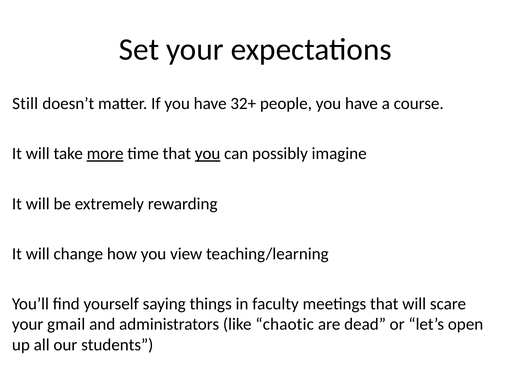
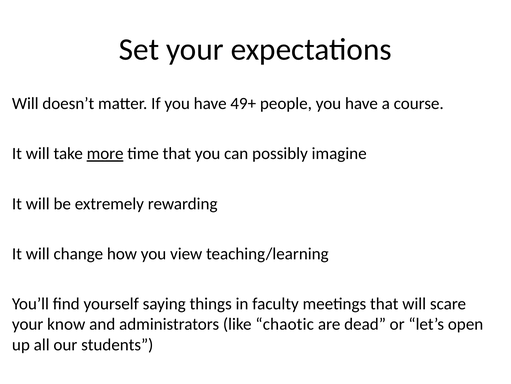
Still at (25, 103): Still -> Will
32+: 32+ -> 49+
you at (208, 153) underline: present -> none
gmail: gmail -> know
